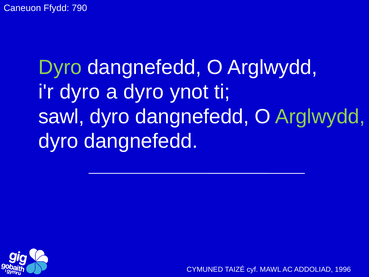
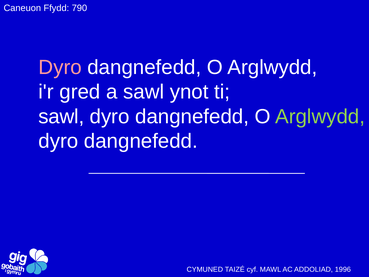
Dyro at (60, 67) colour: light green -> pink
i'r dyro: dyro -> gred
a dyro: dyro -> sawl
